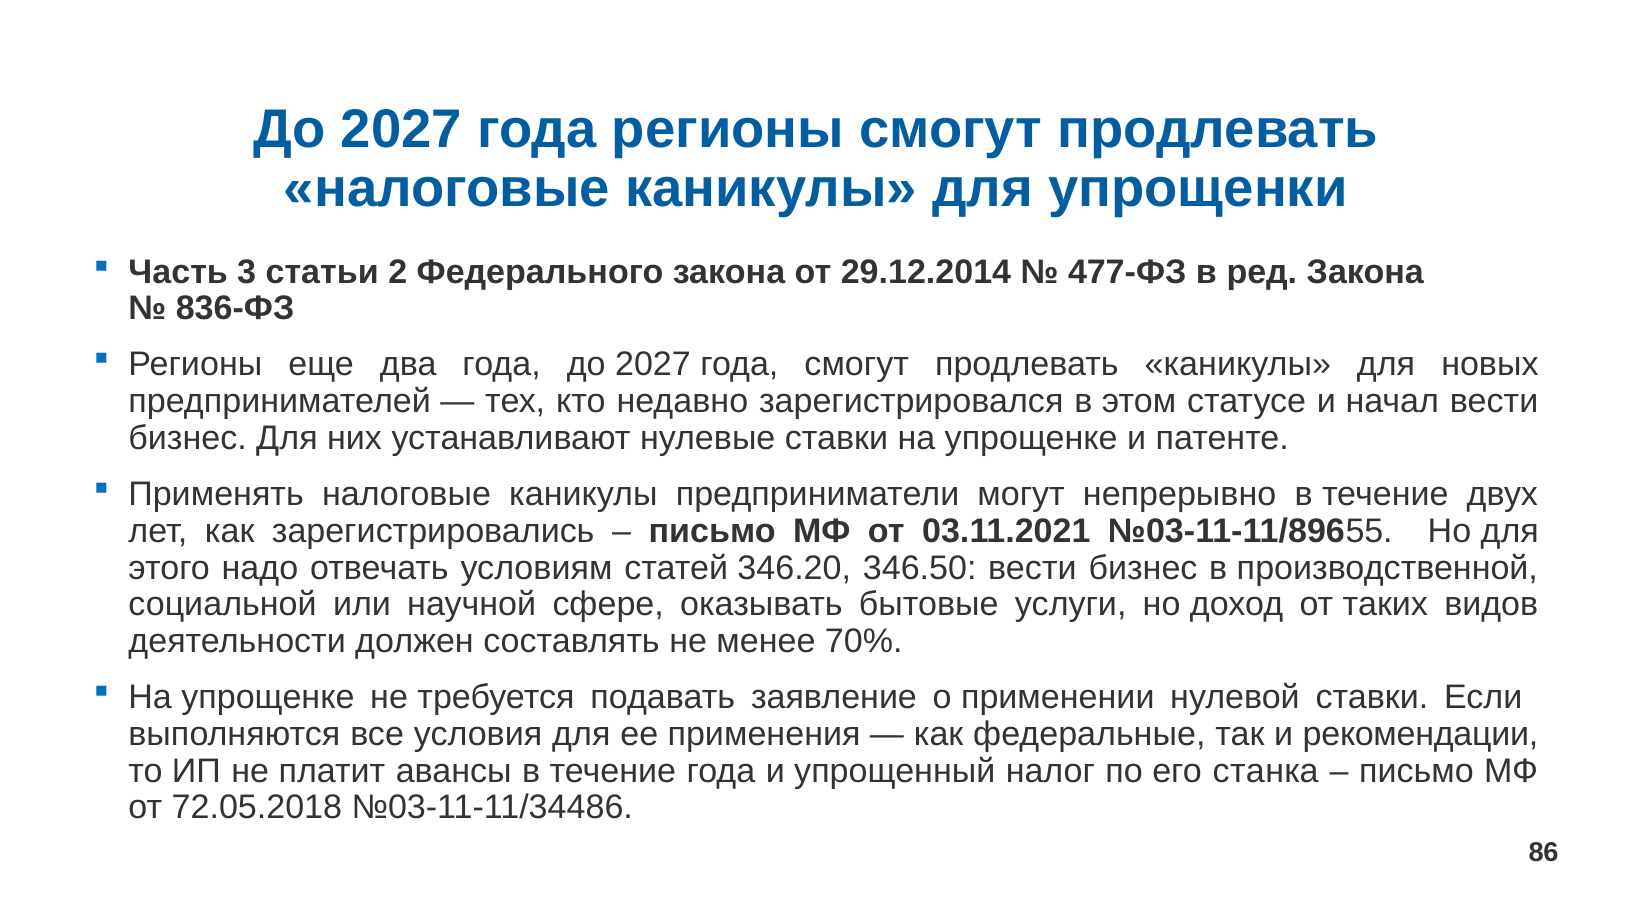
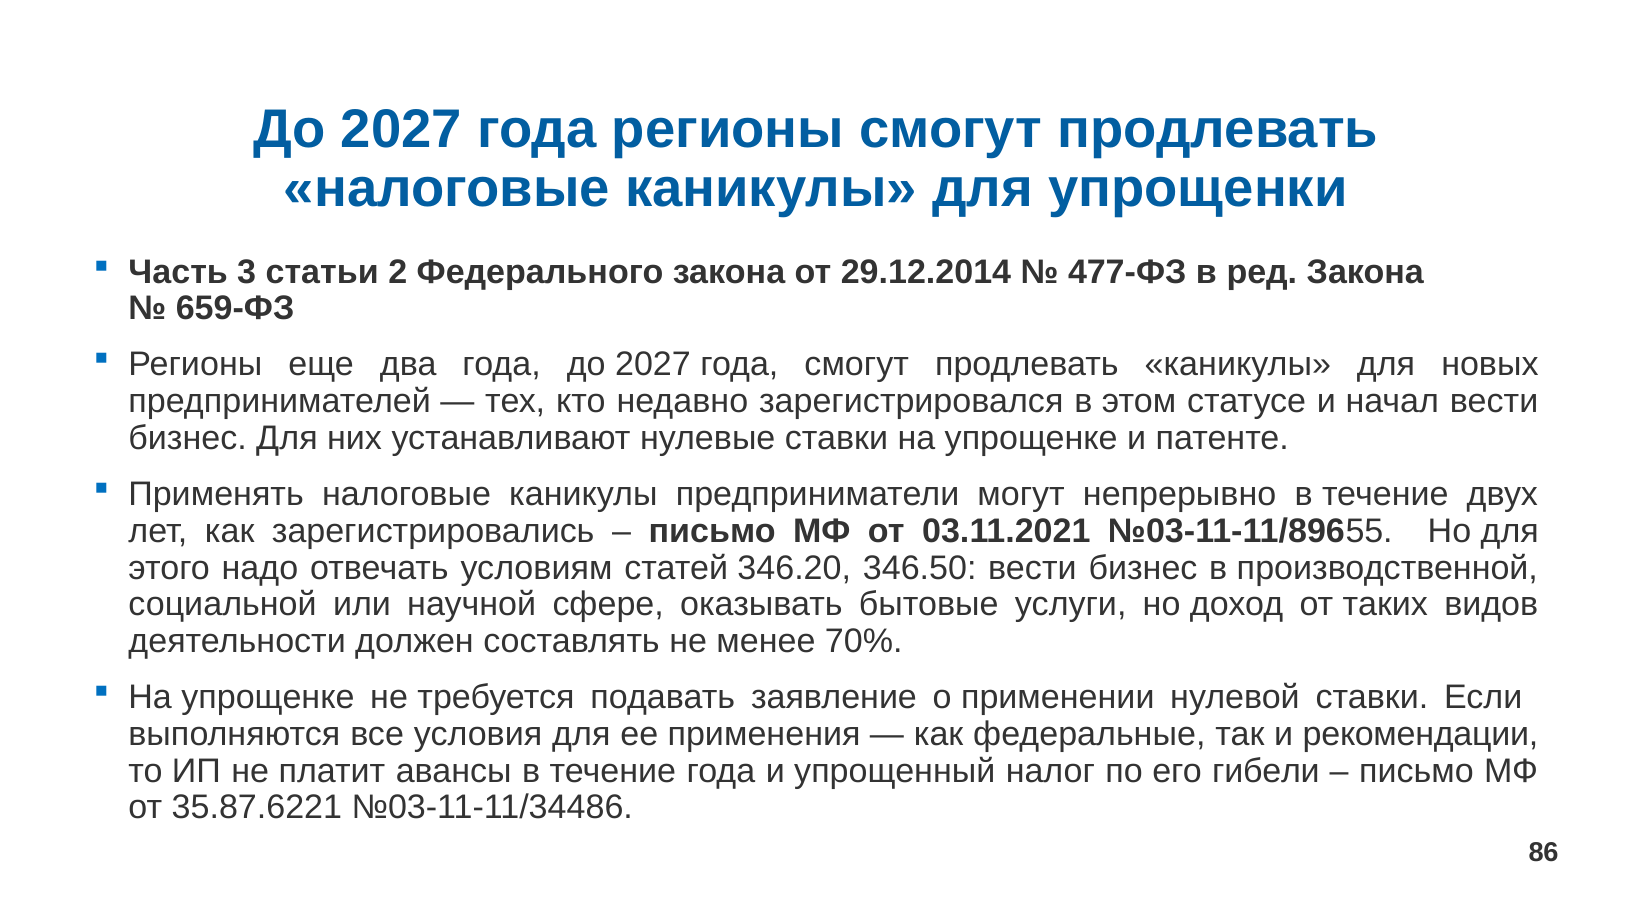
836-ФЗ: 836-ФЗ -> 659-ФЗ
станка: станка -> гибели
72.05.2018: 72.05.2018 -> 35.87.6221
